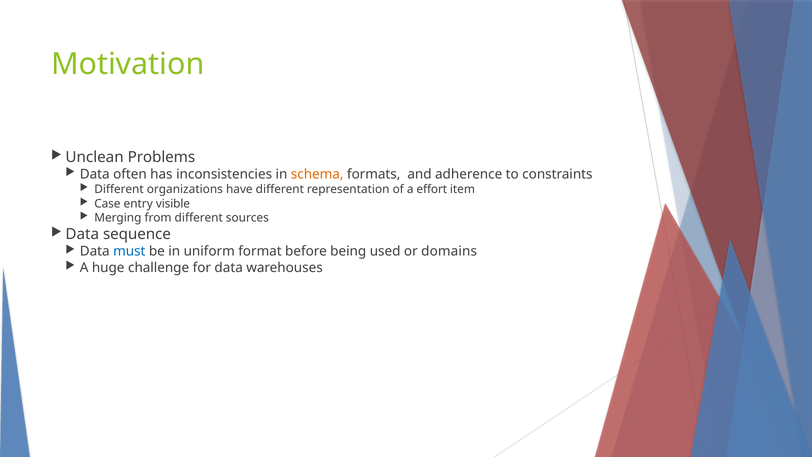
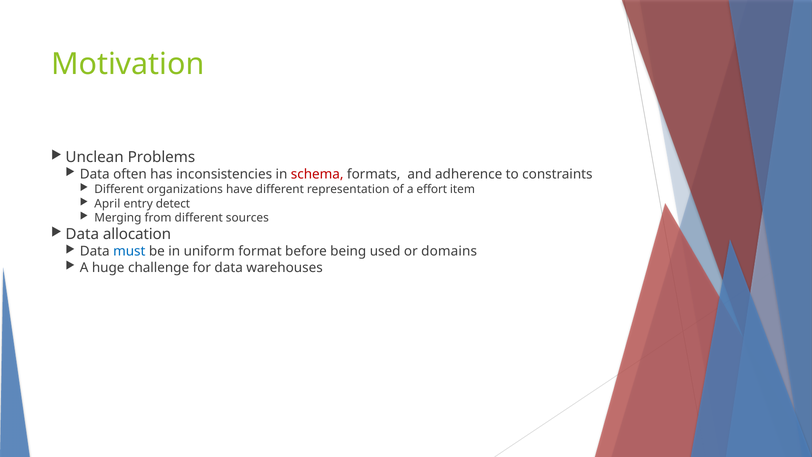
schema colour: orange -> red
Case: Case -> April
visible: visible -> detect
sequence: sequence -> allocation
